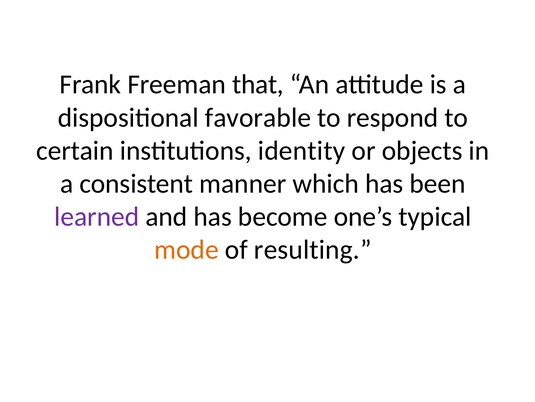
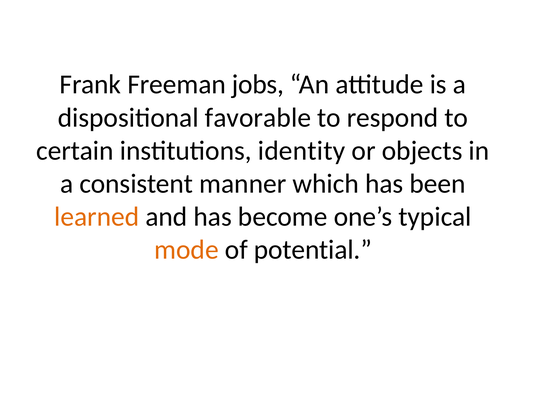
that: that -> jobs
learned colour: purple -> orange
resulting: resulting -> potential
